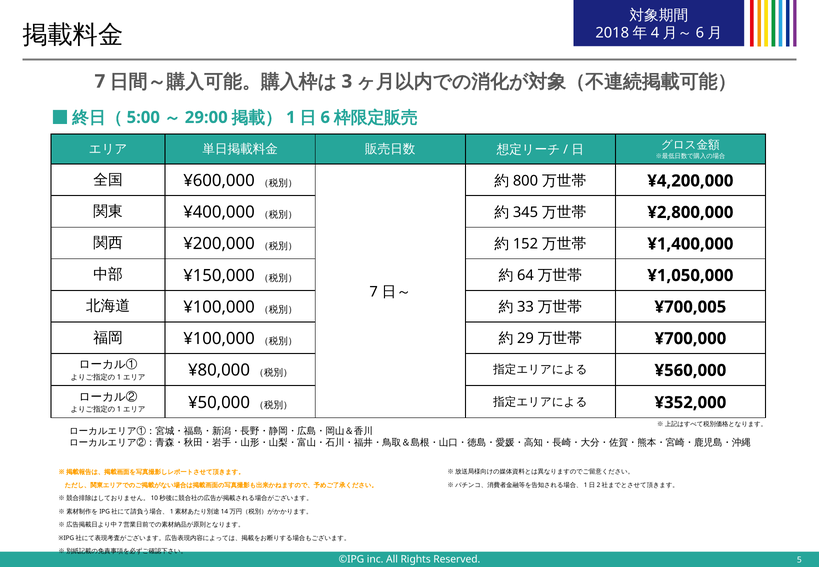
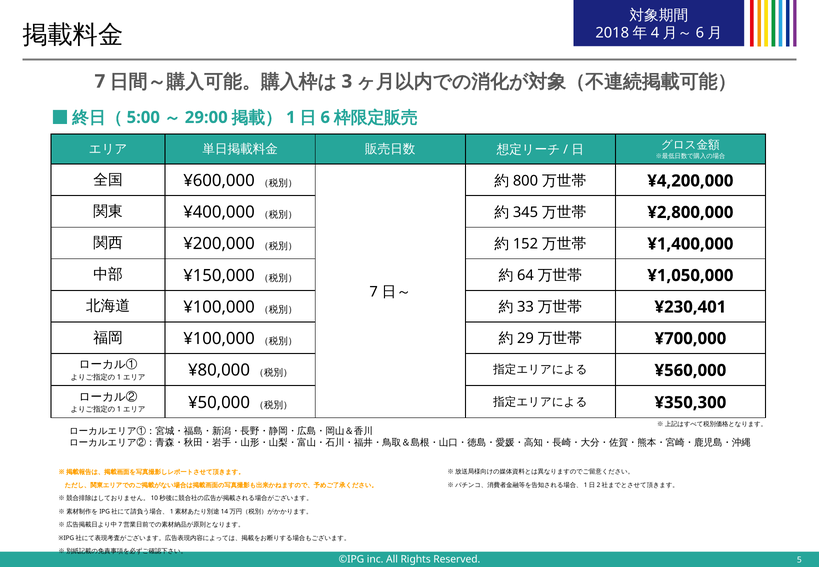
¥700,005: ¥700,005 -> ¥230,401
¥352,000: ¥352,000 -> ¥350,300
